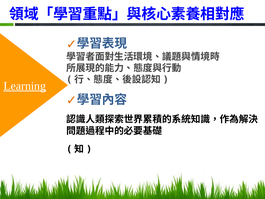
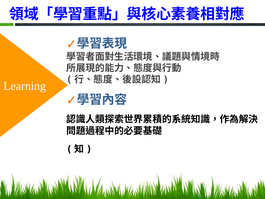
Learning underline: present -> none
